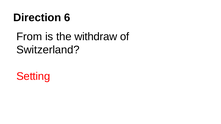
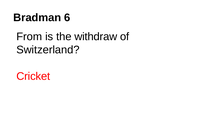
Direction: Direction -> Bradman
Setting: Setting -> Cricket
